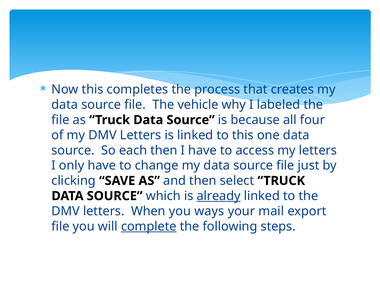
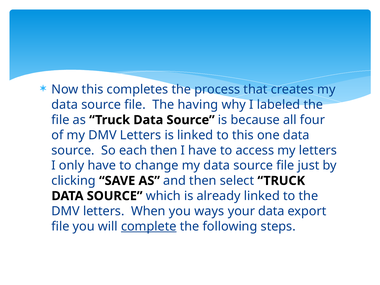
vehicle: vehicle -> having
already underline: present -> none
your mail: mail -> data
